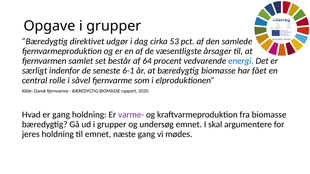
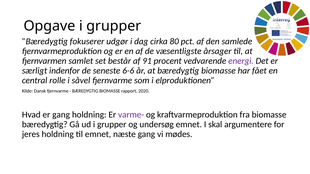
direktivet: direktivet -> fokuserer
53: 53 -> 80
64: 64 -> 91
energi colour: blue -> purple
6-1: 6-1 -> 6-6
